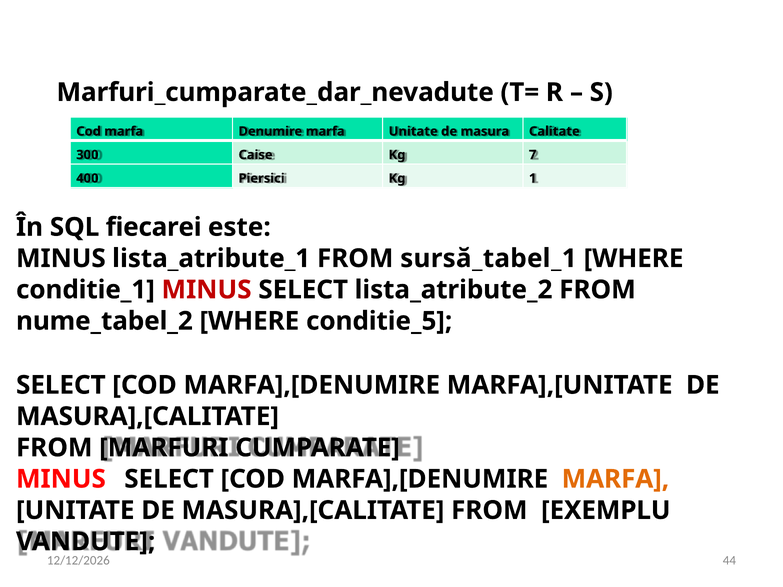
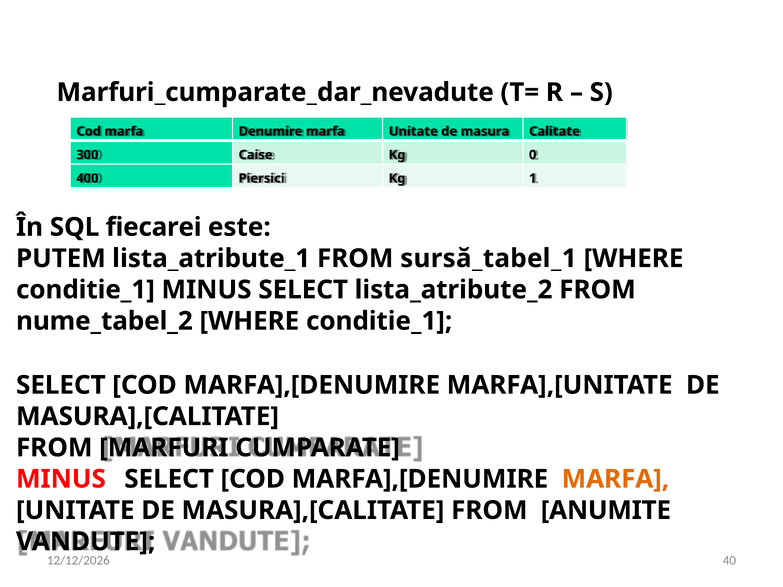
7: 7 -> 0
MINUS at (61, 259): MINUS -> PUTEM
MINUS at (207, 290) colour: red -> black
nume_tabel_2 WHERE conditie_5: conditie_5 -> conditie_1
EXEMPLU: EXEMPLU -> ANUMITE
44: 44 -> 40
